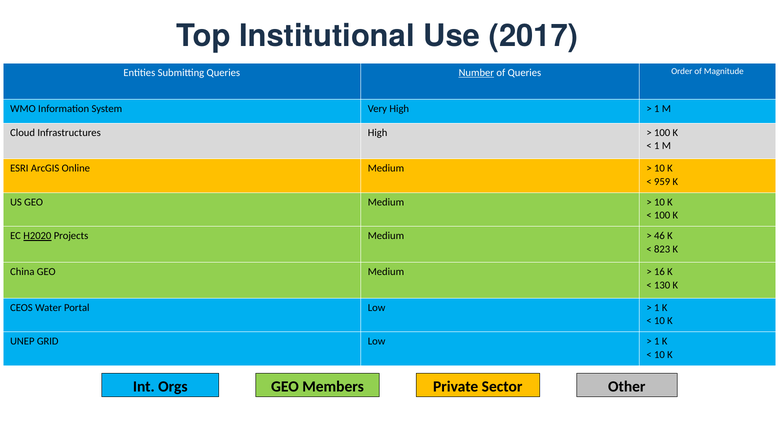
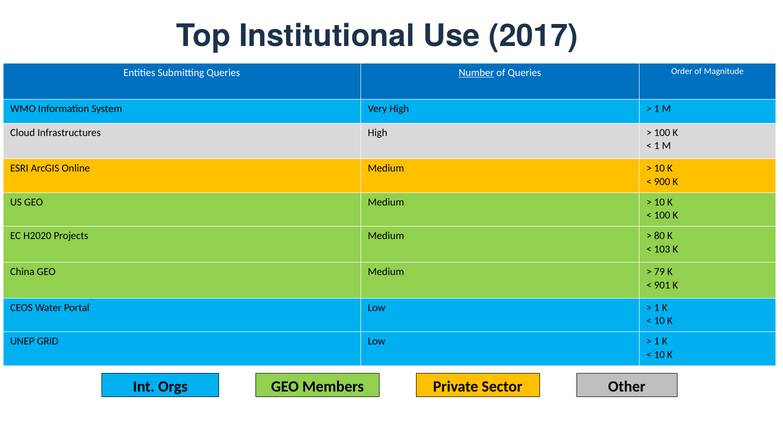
959: 959 -> 900
H2020 underline: present -> none
46: 46 -> 80
823: 823 -> 103
16: 16 -> 79
130: 130 -> 901
